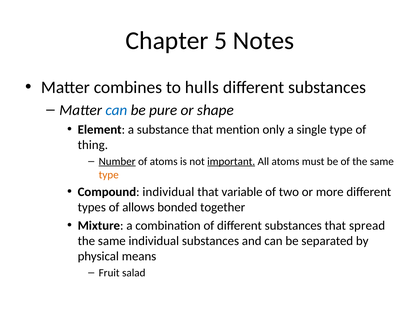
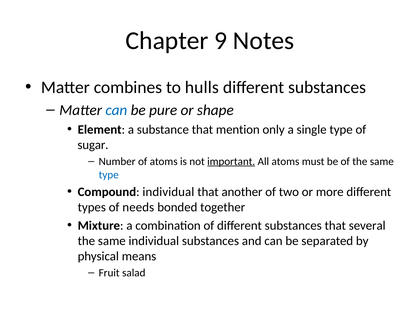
5: 5 -> 9
thing: thing -> sugar
Number underline: present -> none
type at (109, 175) colour: orange -> blue
variable: variable -> another
allows: allows -> needs
spread: spread -> several
